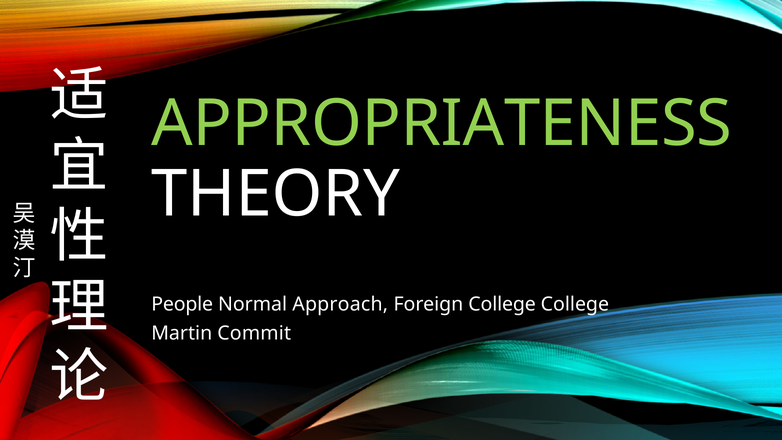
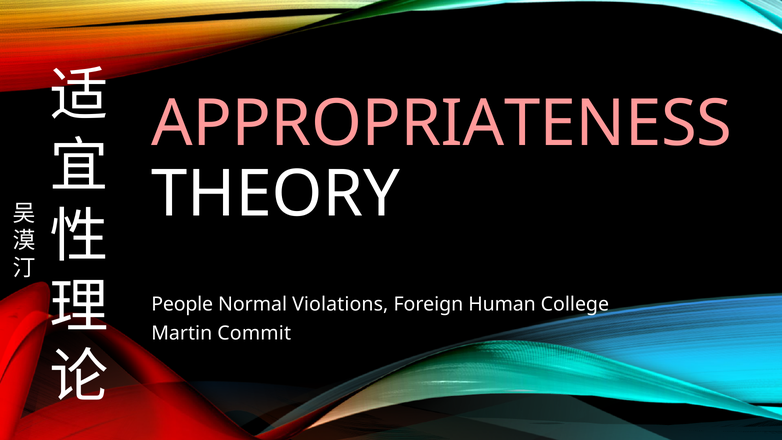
APPROPRIATENESS colour: light green -> pink
Approach: Approach -> Violations
Foreign College: College -> Human
